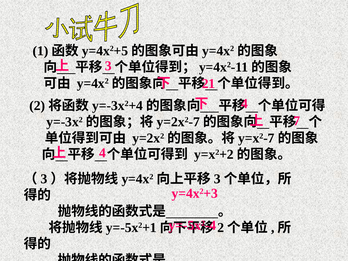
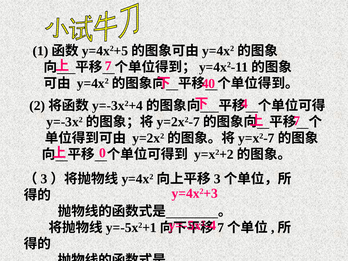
3 at (108, 66): 3 -> 7
21: 21 -> 40
4 at (103, 153): 4 -> 0
2 at (221, 228): 2 -> 7
